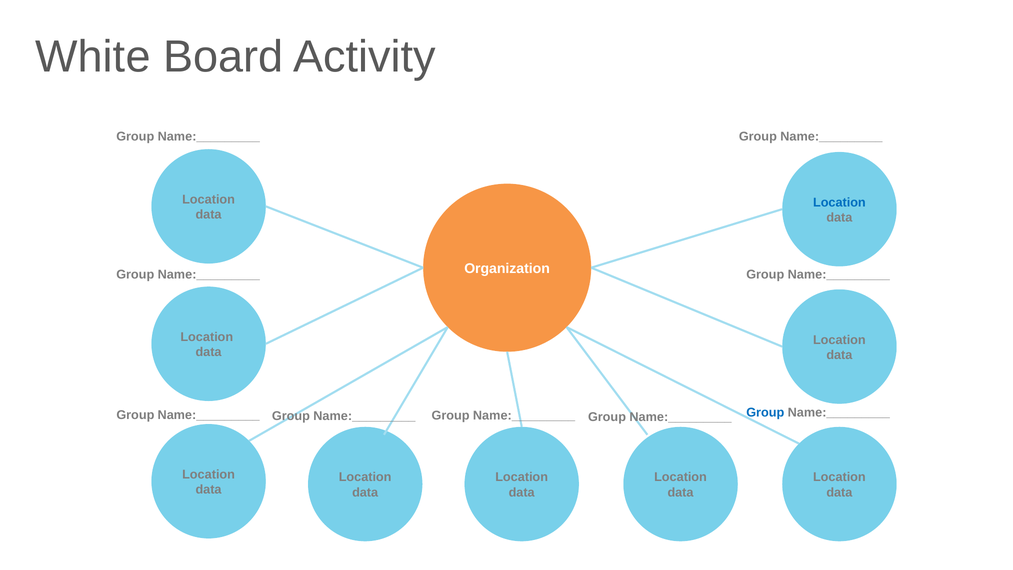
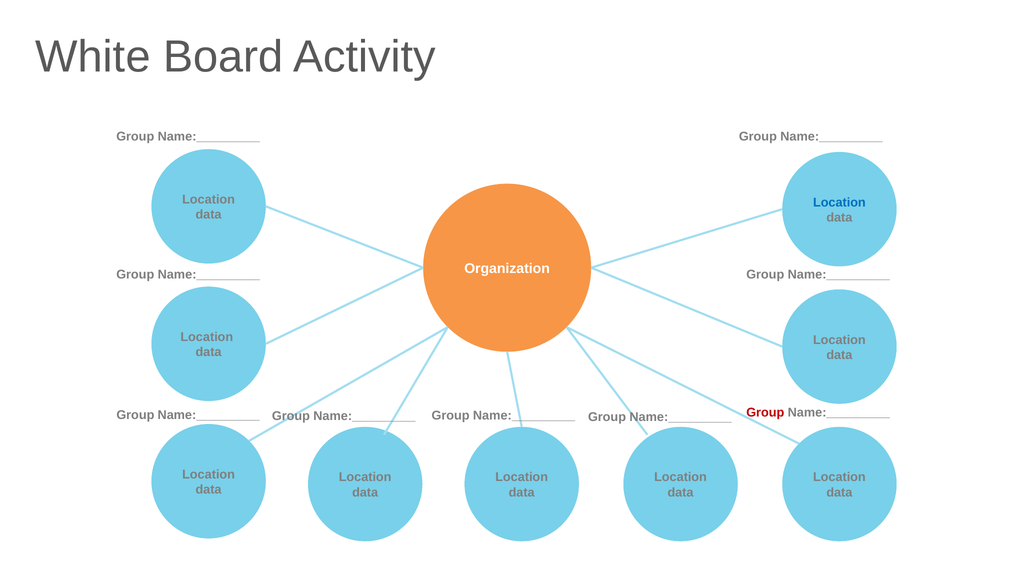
Group at (765, 412) colour: blue -> red
